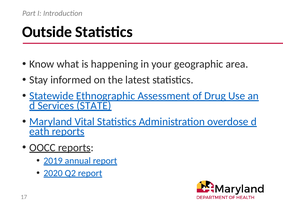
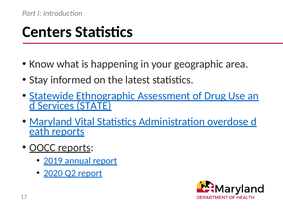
Outside: Outside -> Centers
